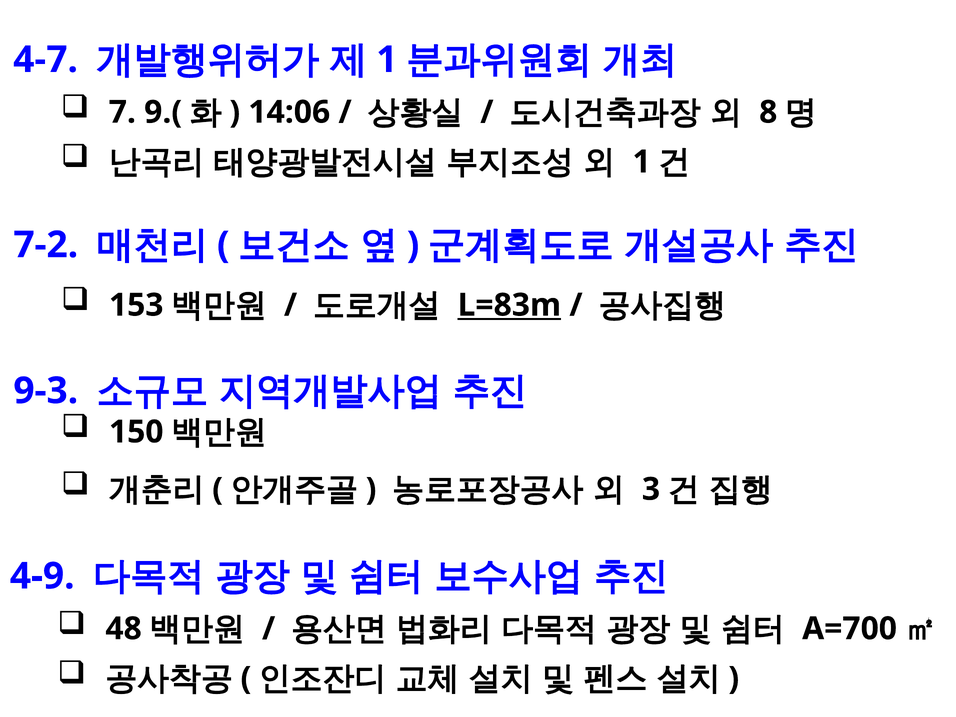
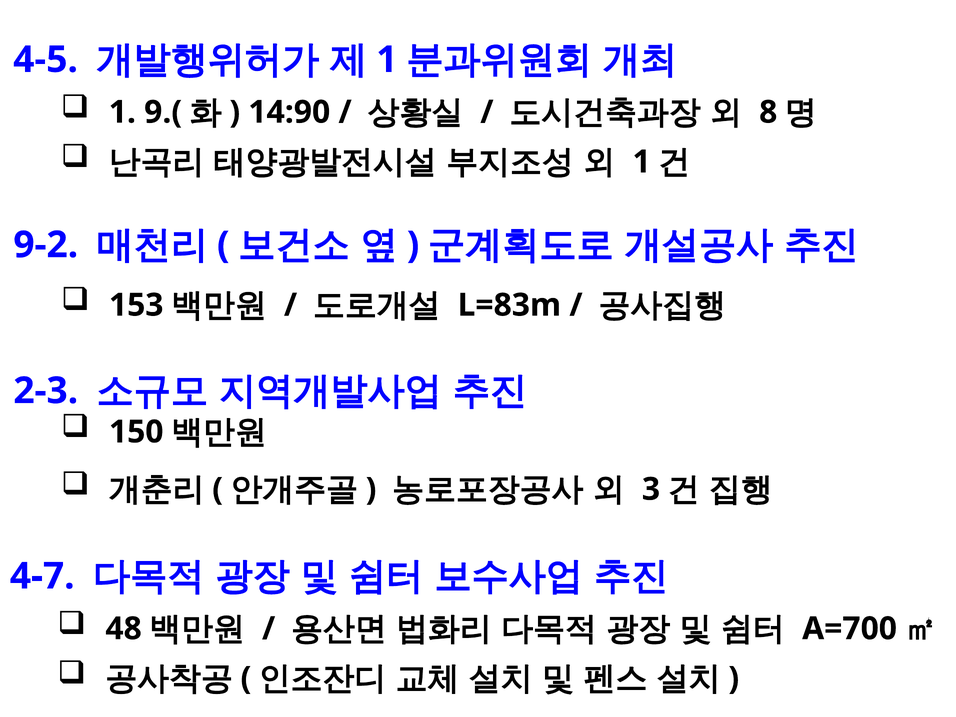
4-7: 4-7 -> 4-5
7 at (122, 112): 7 -> 1
14:06: 14:06 -> 14:90
7-2: 7-2 -> 9-2
L=83m underline: present -> none
9-3: 9-3 -> 2-3
4-9: 4-9 -> 4-7
